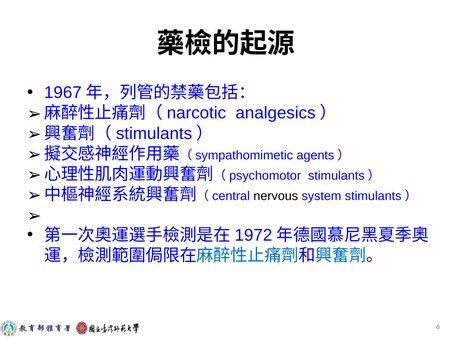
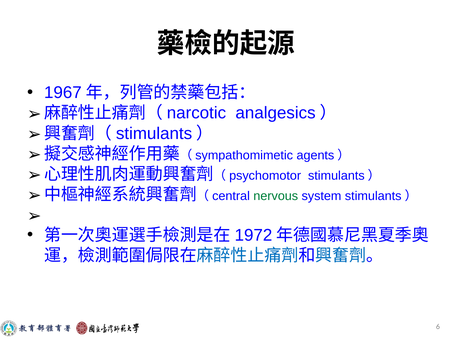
nervous colour: black -> green
